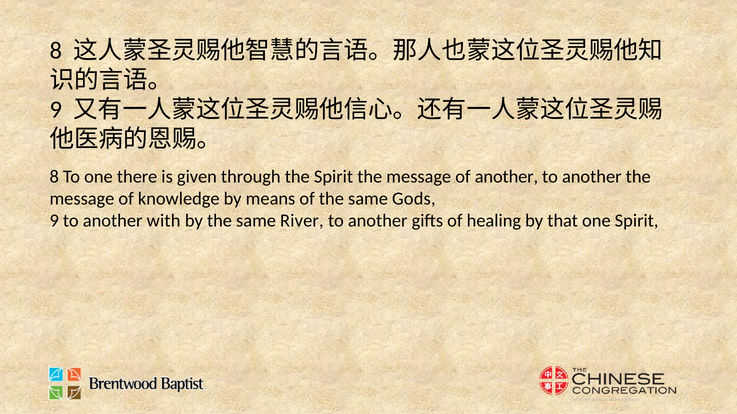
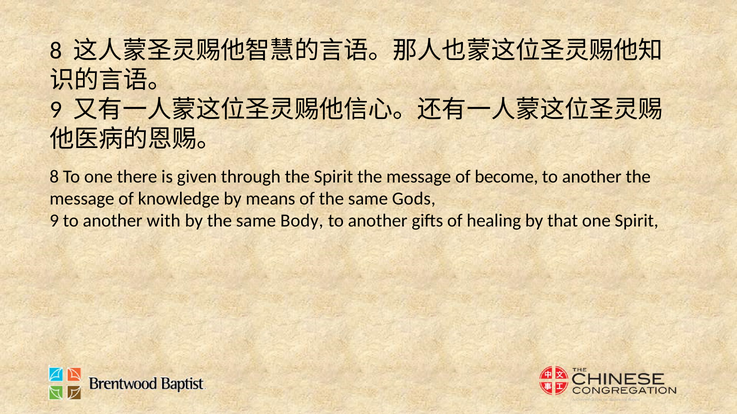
of another: another -> become
River: River -> Body
